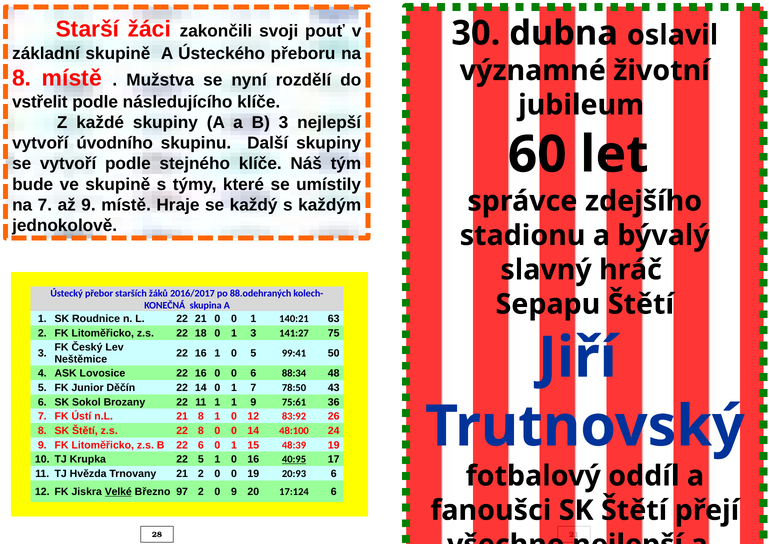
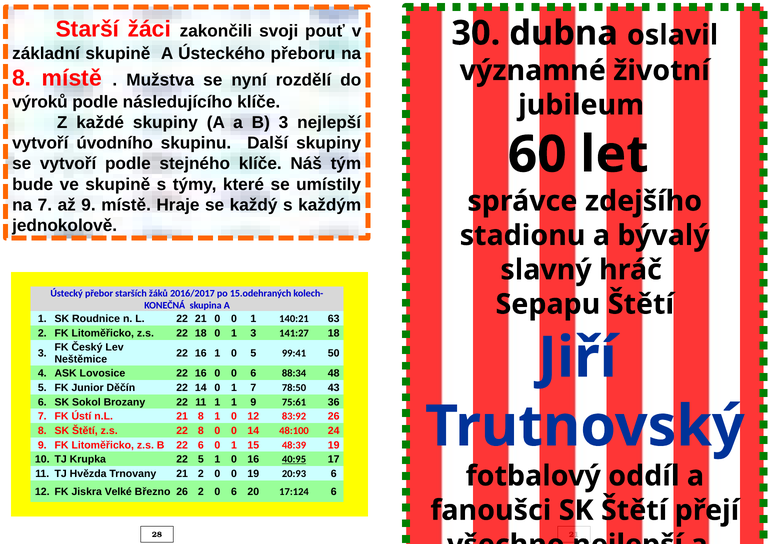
vstřelit: vstřelit -> výroků
88.odehraných: 88.odehraných -> 15.odehraných
141:27 75: 75 -> 18
Velké underline: present -> none
Březno 97: 97 -> 26
2 0 9: 9 -> 6
